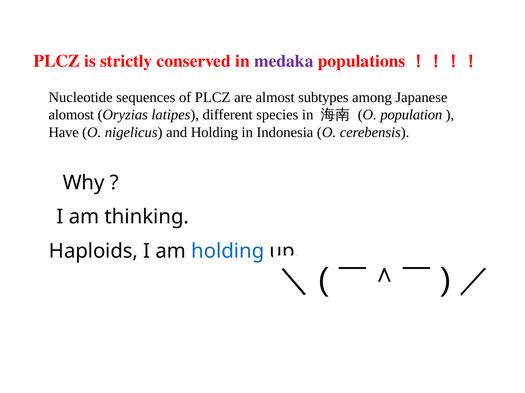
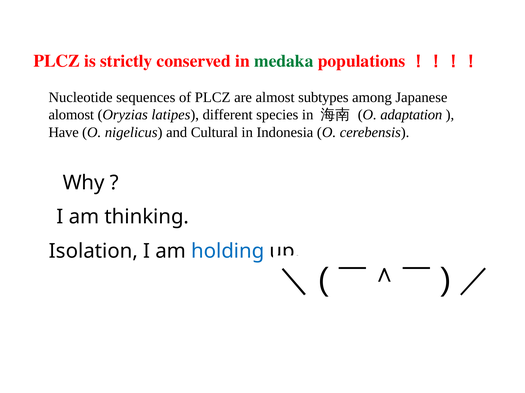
medaka colour: purple -> green
population: population -> adaptation
and Holding: Holding -> Cultural
Haploids: Haploids -> Isolation
